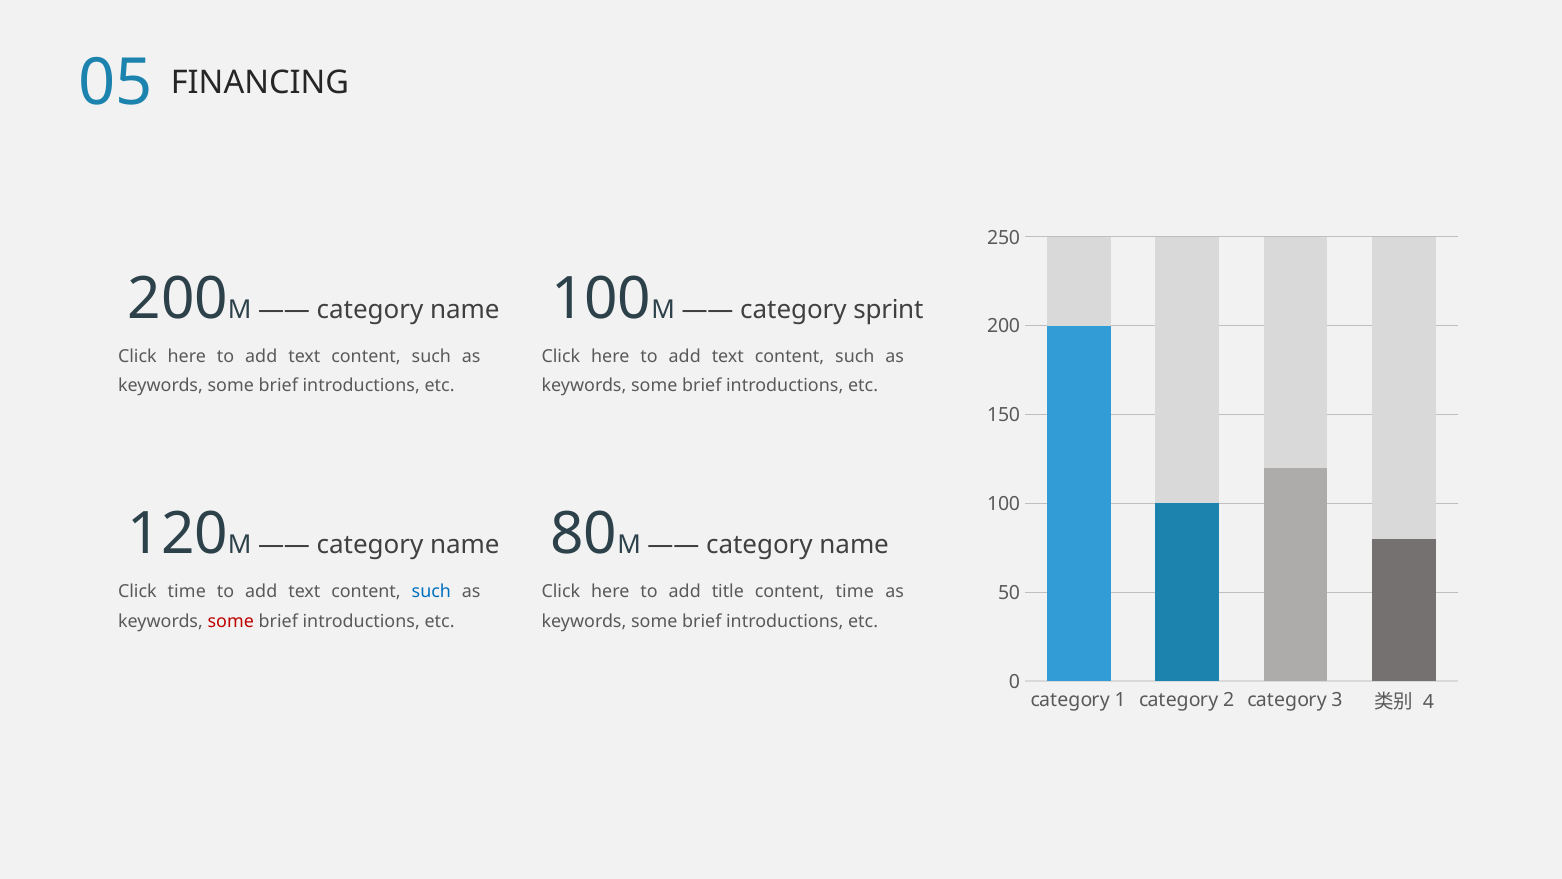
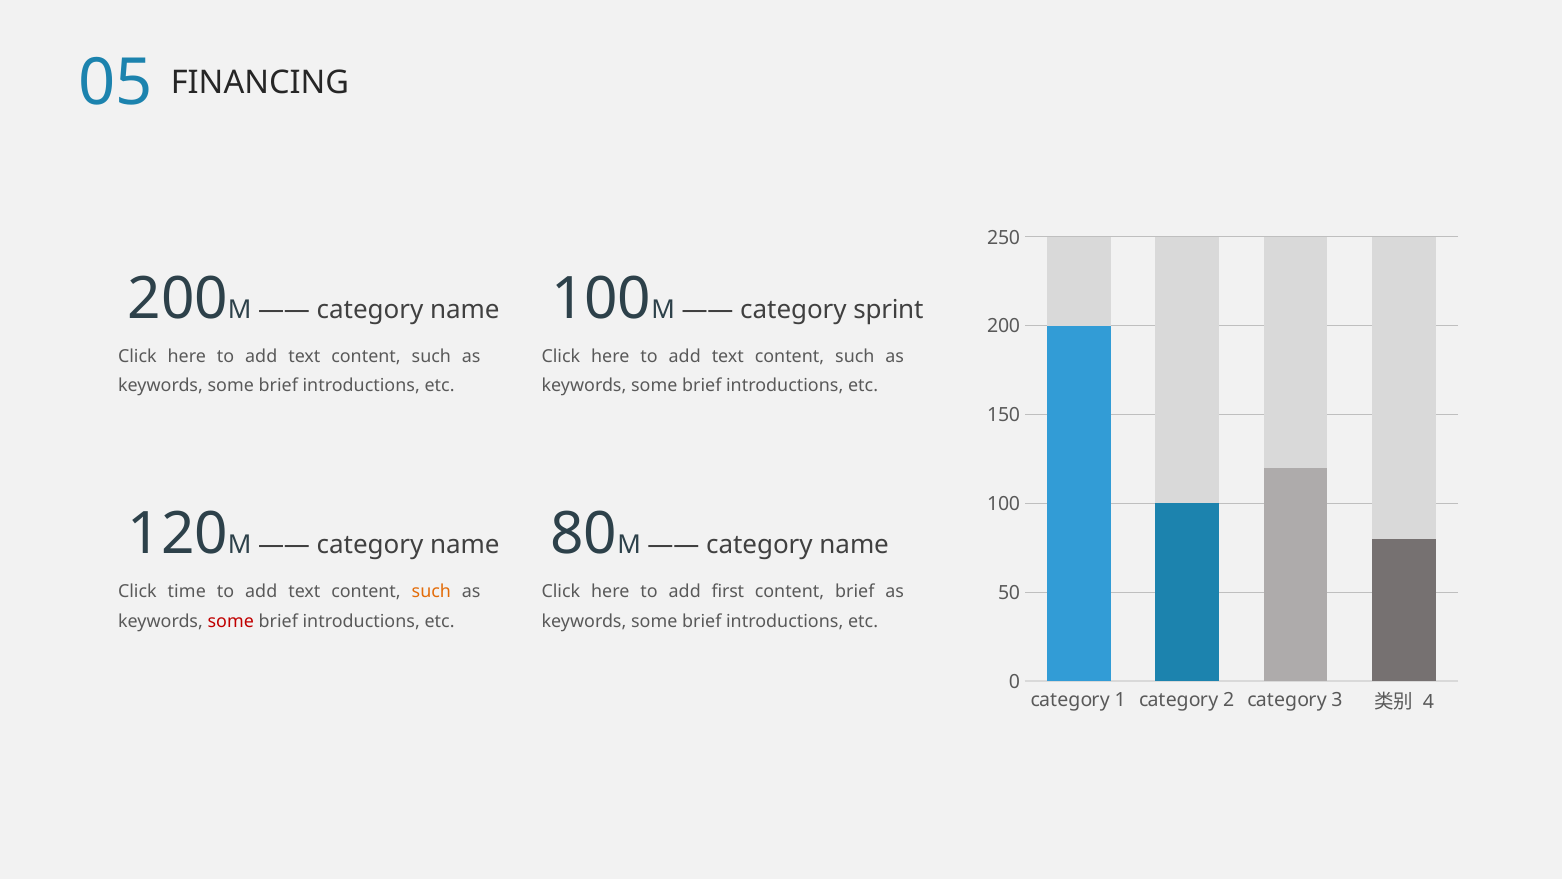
such at (431, 592) colour: blue -> orange
title: title -> first
content time: time -> brief
